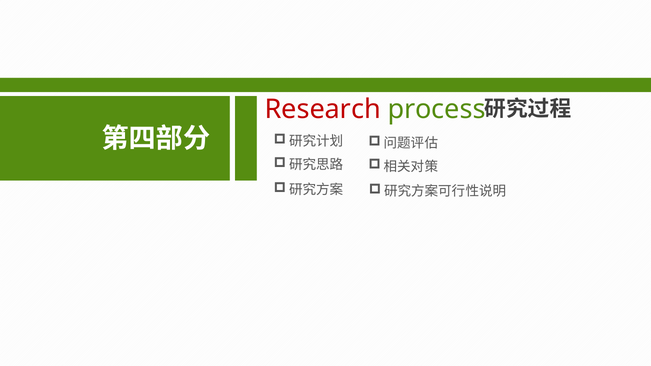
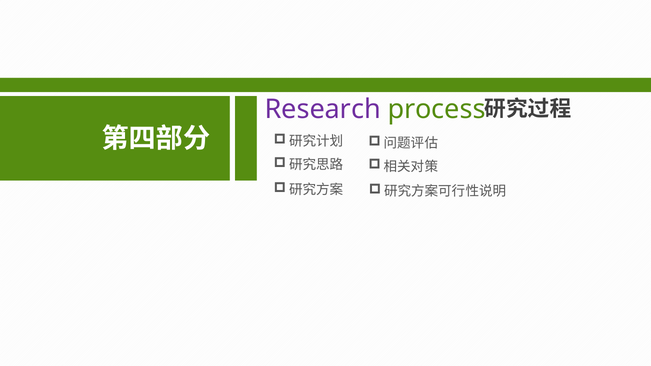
Research colour: red -> purple
